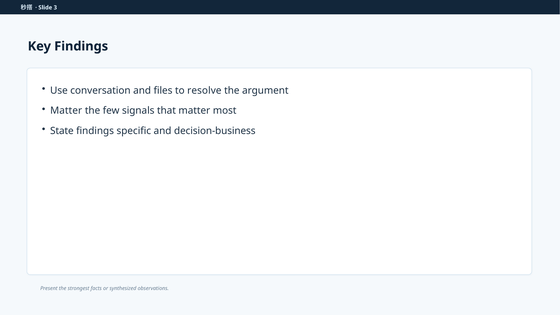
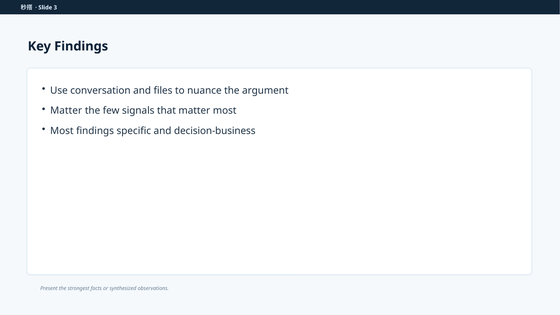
resolve: resolve -> nuance
State at (62, 131): State -> Most
